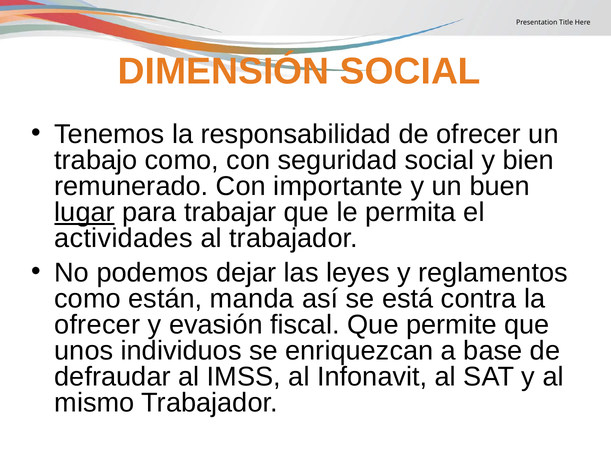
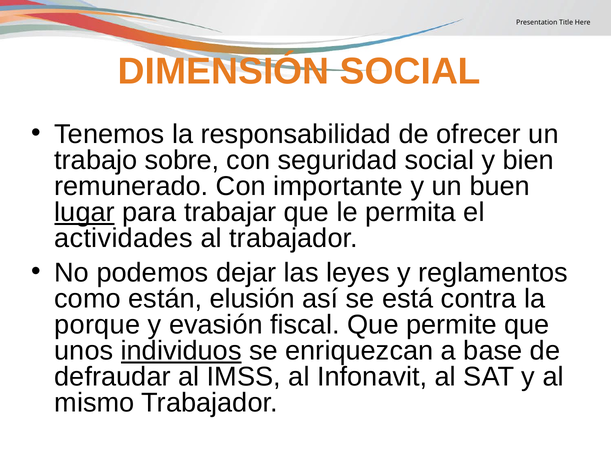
trabajo como: como -> sobre
manda: manda -> elusión
ofrecer at (97, 325): ofrecer -> porque
individuos underline: none -> present
